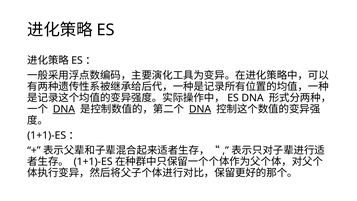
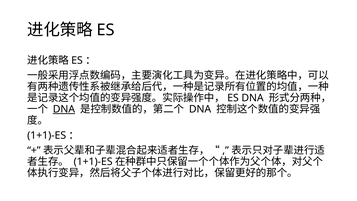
DNA at (200, 109) underline: present -> none
